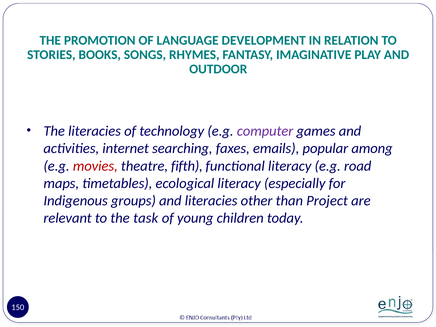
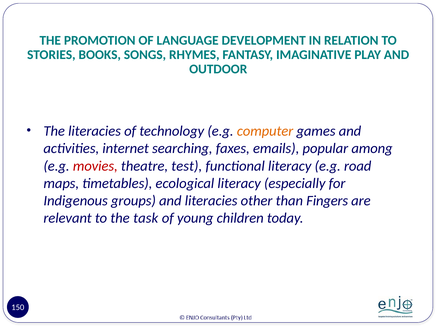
computer colour: purple -> orange
fifth: fifth -> test
Project: Project -> Fingers
